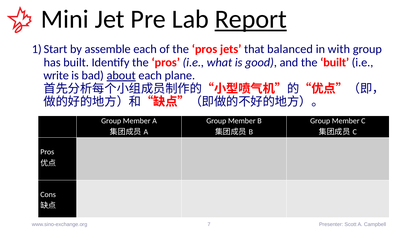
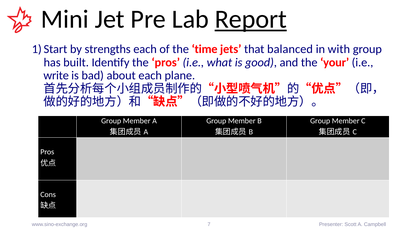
assemble: assemble -> strengths
of the pros: pros -> time
the built: built -> your
about underline: present -> none
